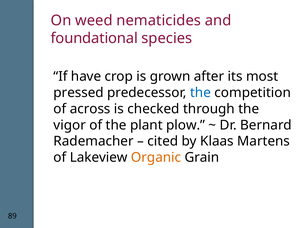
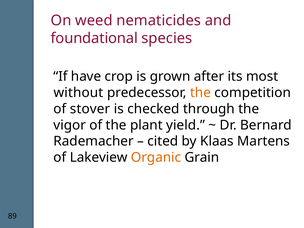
pressed: pressed -> without
the at (201, 93) colour: blue -> orange
across: across -> stover
plow: plow -> yield
